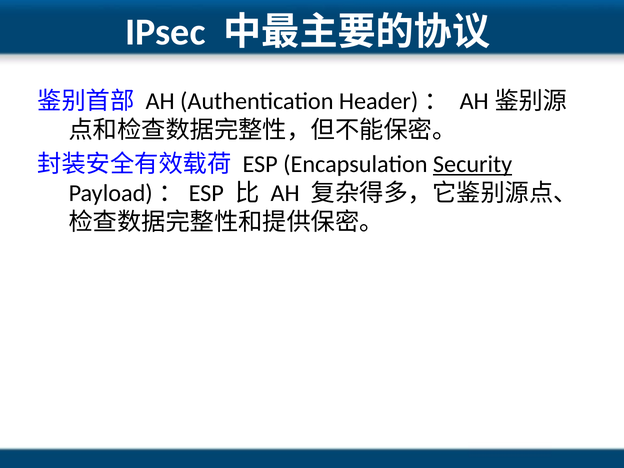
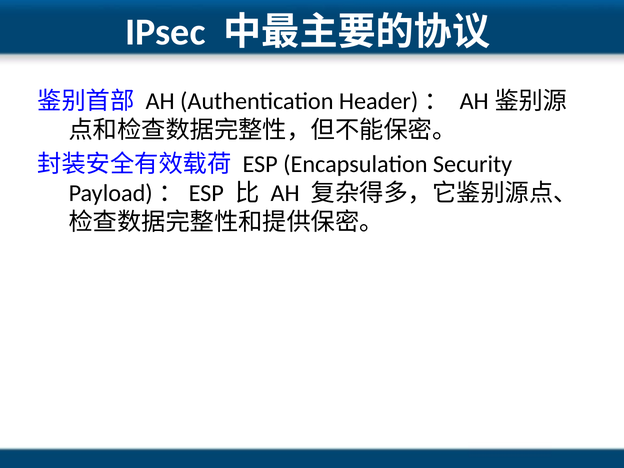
Security underline: present -> none
